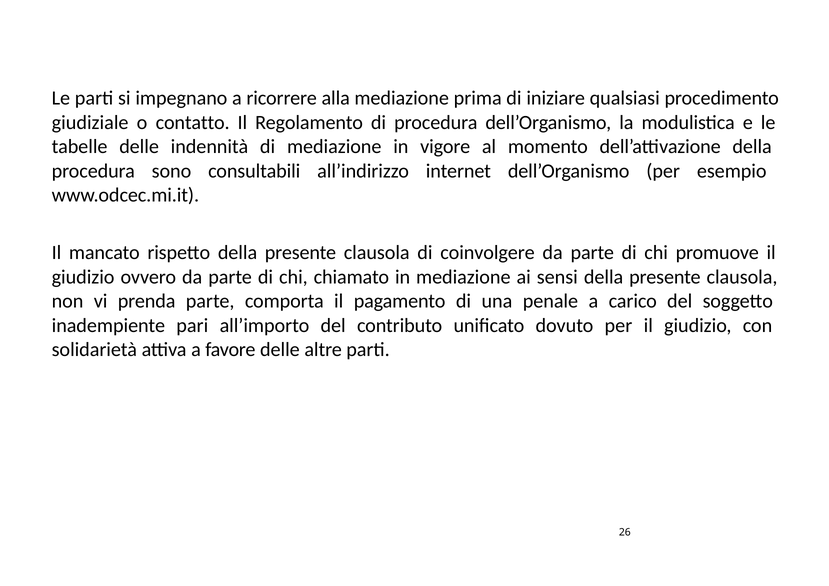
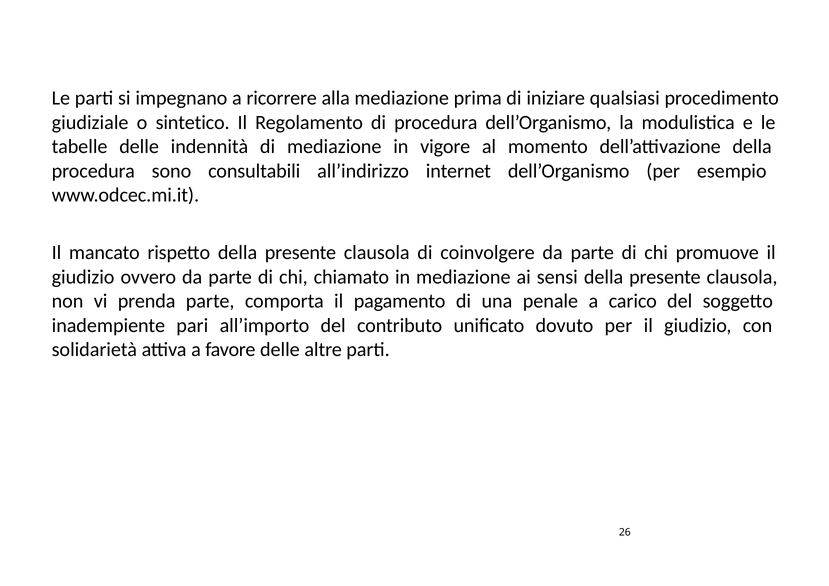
contatto: contatto -> sintetico
